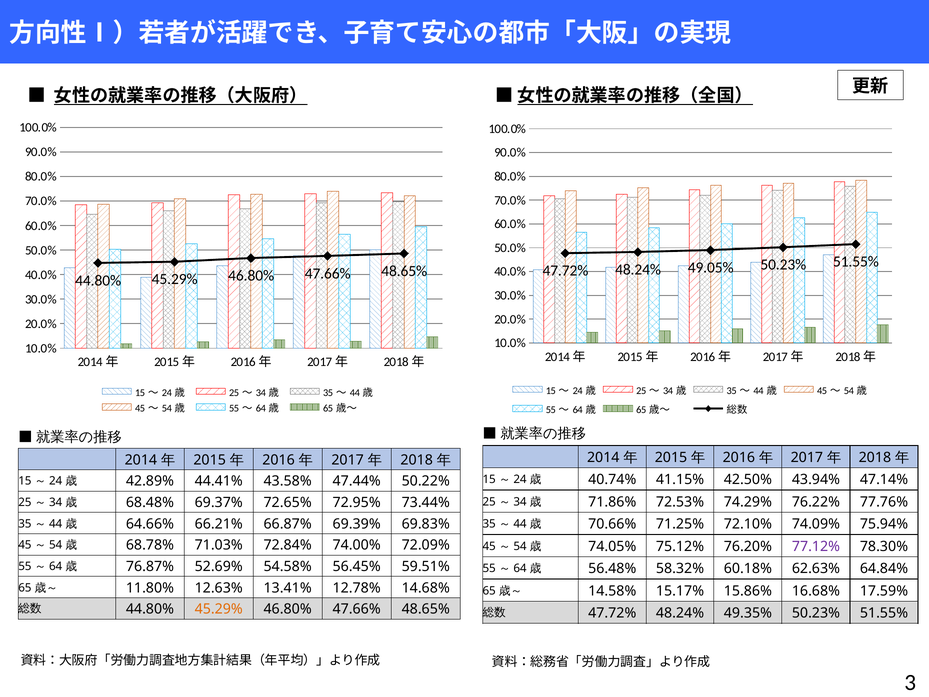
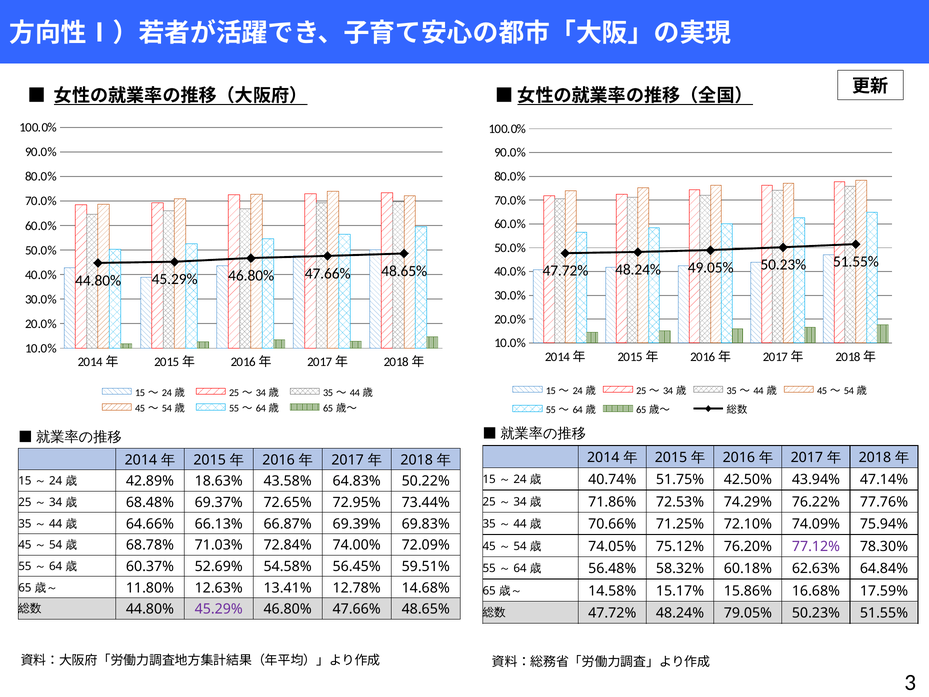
41.15%: 41.15% -> 51.75%
44.41%: 44.41% -> 18.63%
47.44%: 47.44% -> 64.83%
66.21%: 66.21% -> 66.13%
76.87%: 76.87% -> 60.37%
45.29% at (219, 609) colour: orange -> purple
49.35%: 49.35% -> 79.05%
